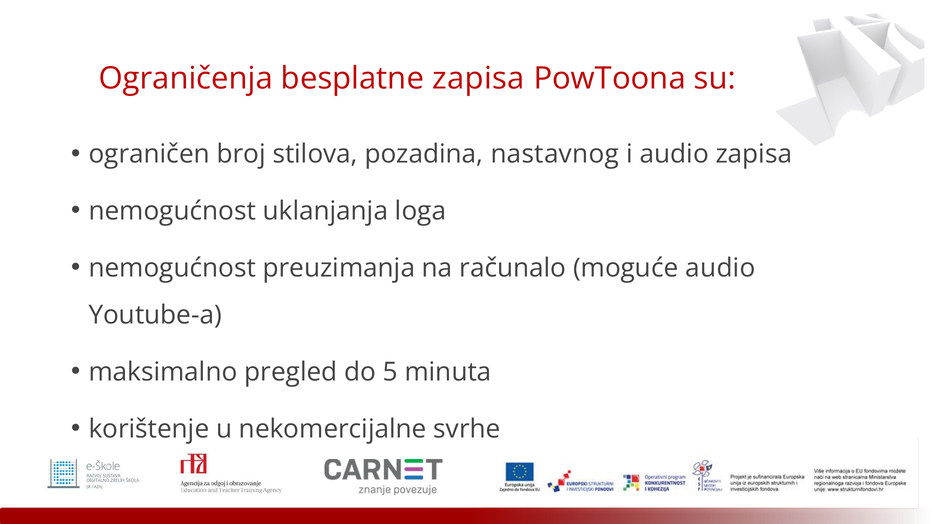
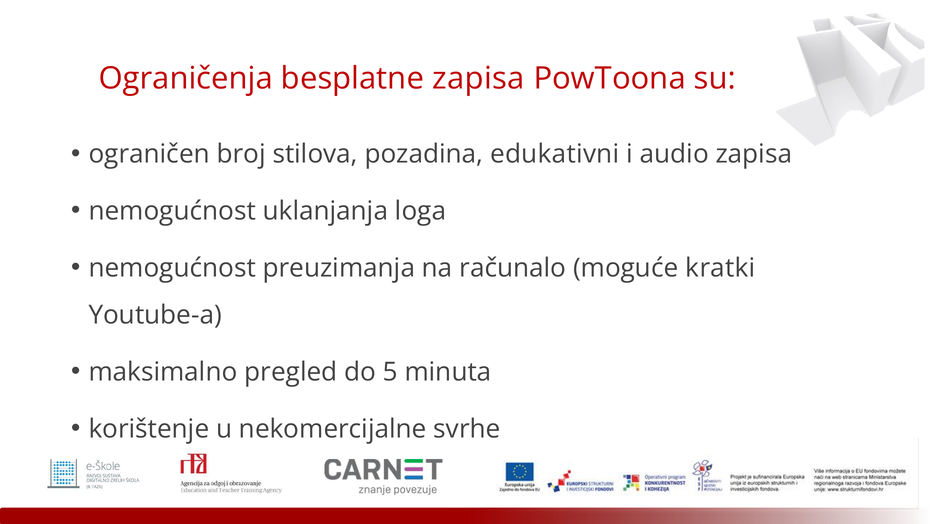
nastavnog: nastavnog -> edukativni
moguće audio: audio -> kratki
